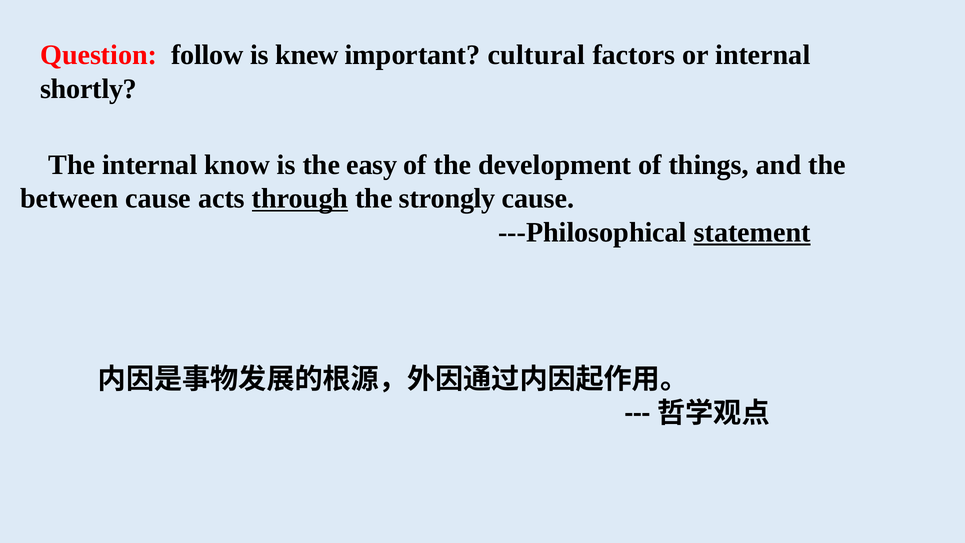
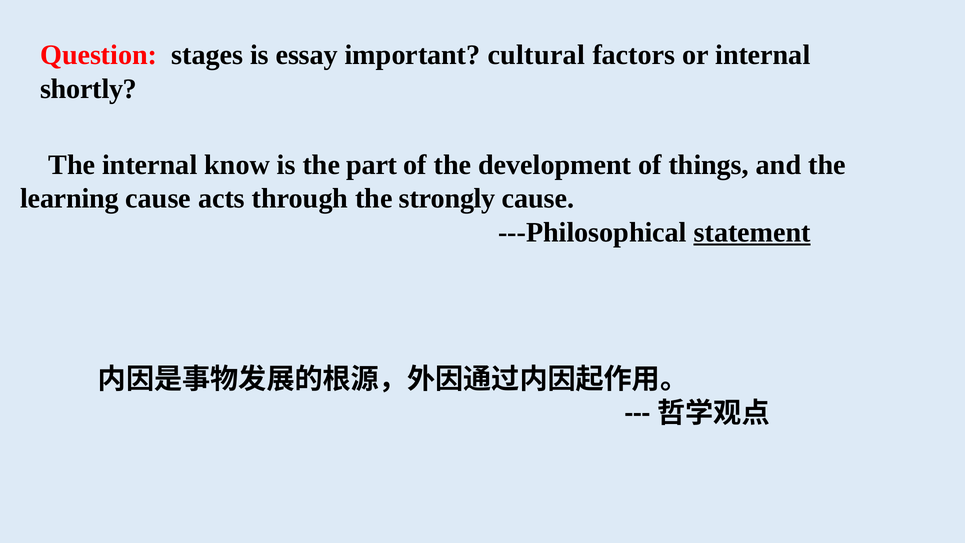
follow: follow -> stages
knew: knew -> essay
easy: easy -> part
between: between -> learning
through underline: present -> none
